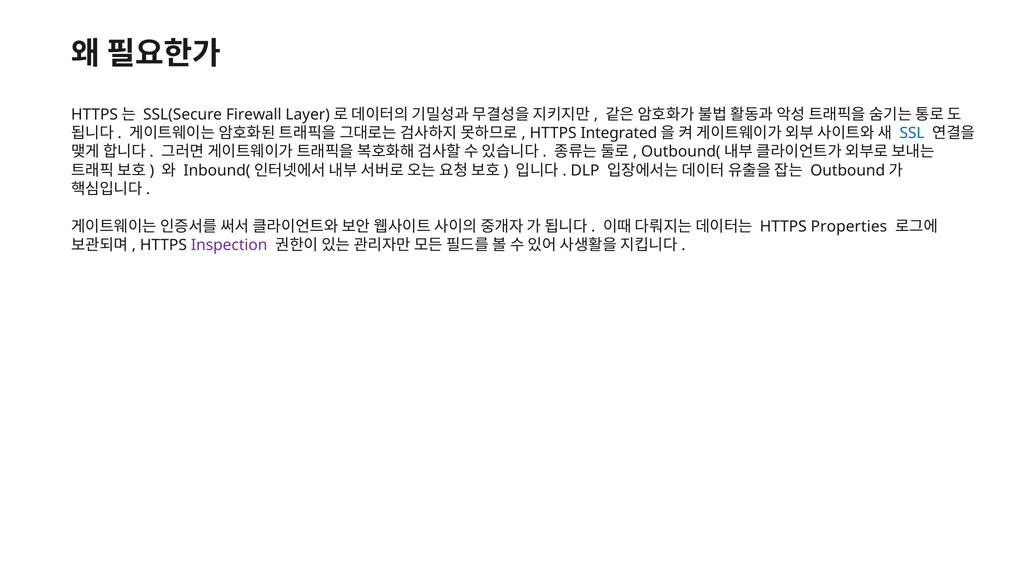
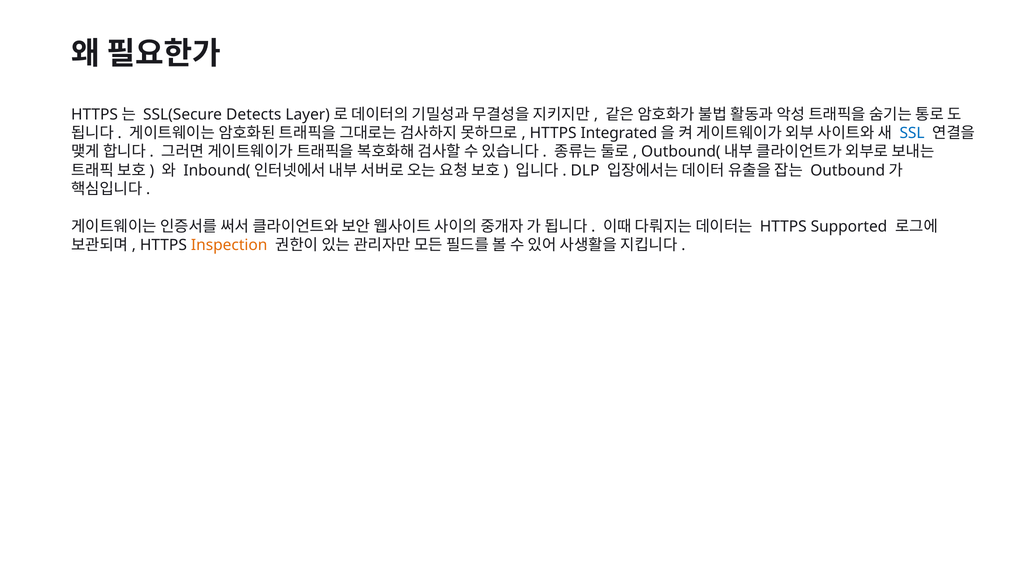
Firewall: Firewall -> Detects
Properties: Properties -> Supported
Inspection colour: purple -> orange
